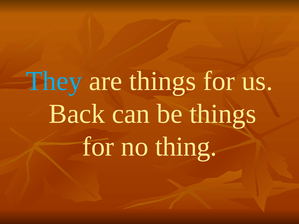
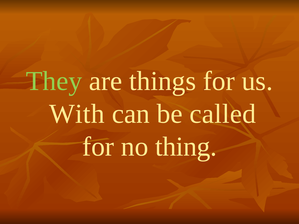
They colour: light blue -> light green
Back: Back -> With
be things: things -> called
